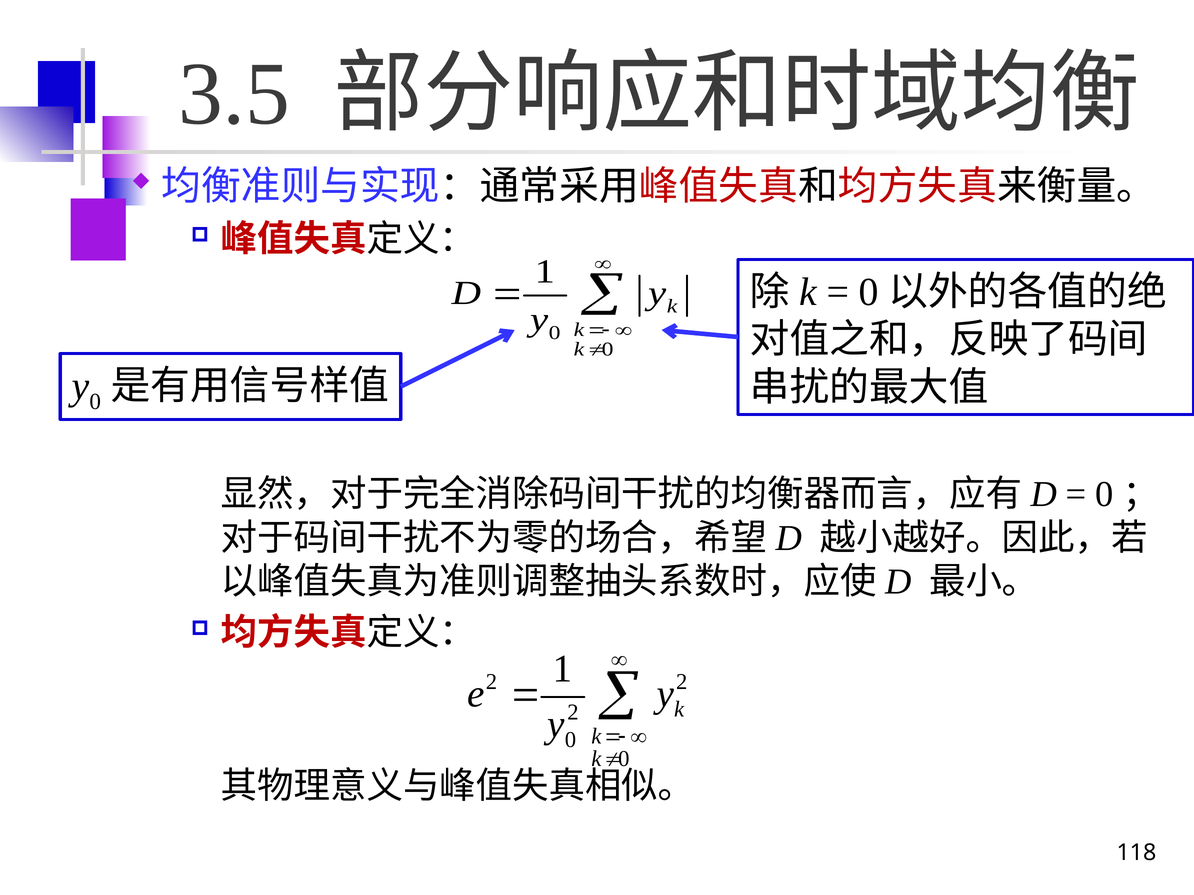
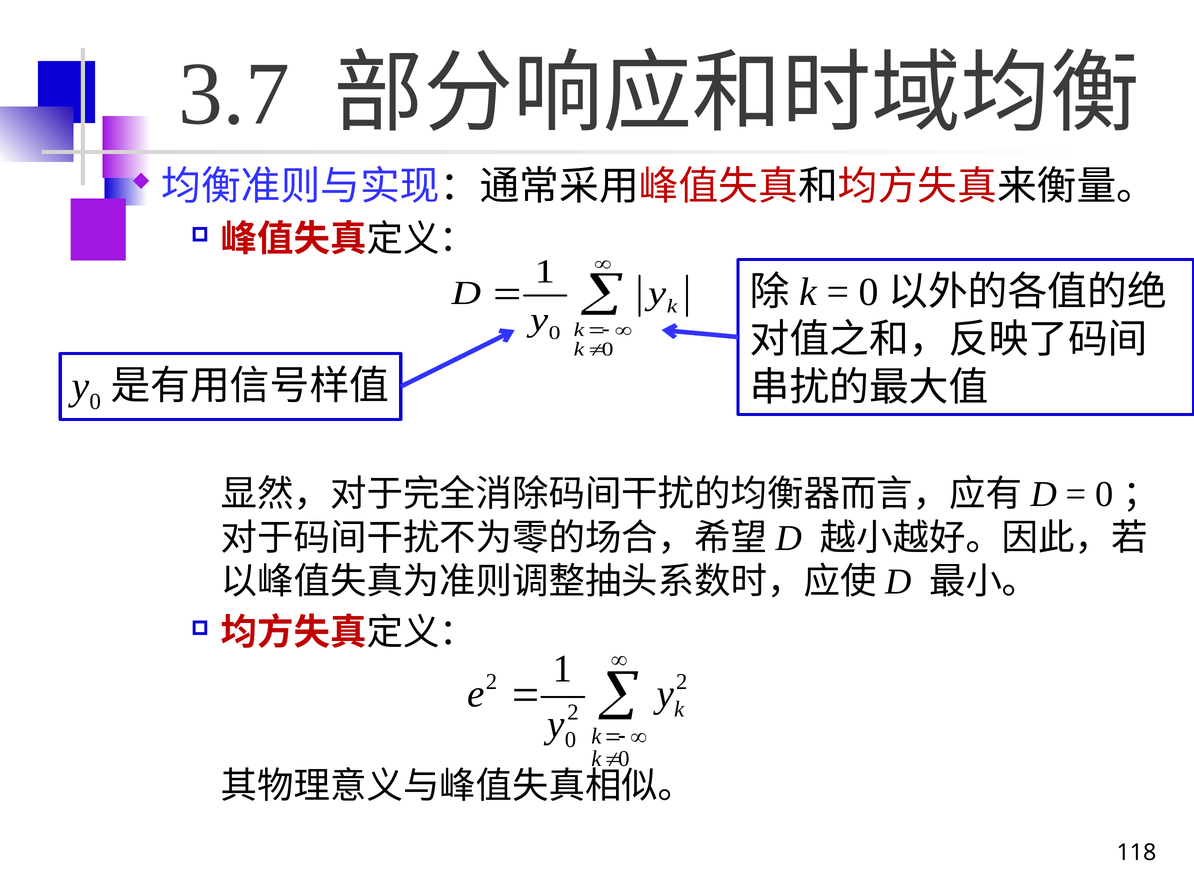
3.5: 3.5 -> 3.7
